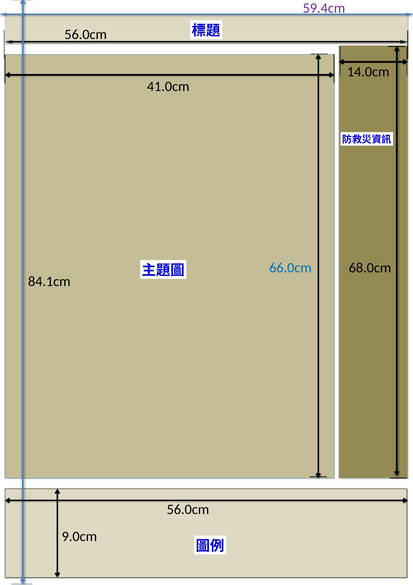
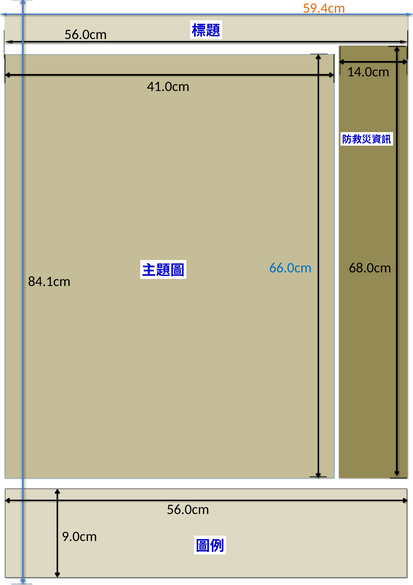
59.4cm colour: purple -> orange
